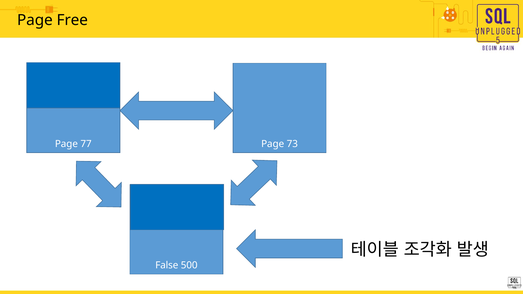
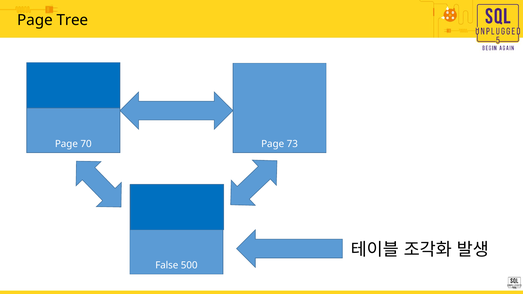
Free: Free -> Tree
77: 77 -> 70
